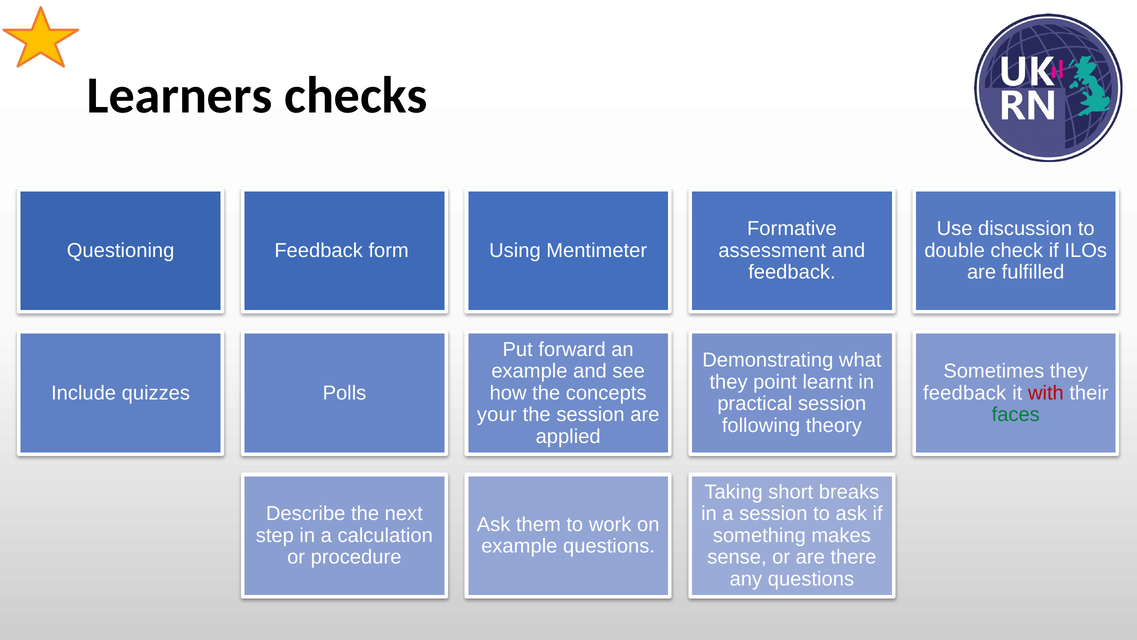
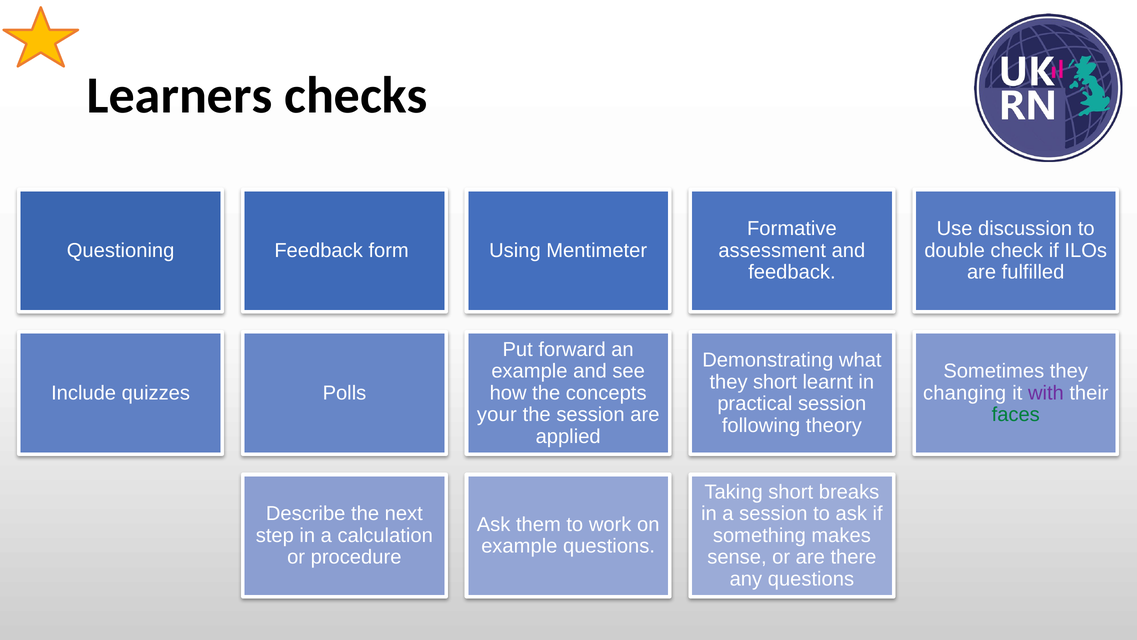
they point: point -> short
feedback at (965, 393): feedback -> changing
with colour: red -> purple
